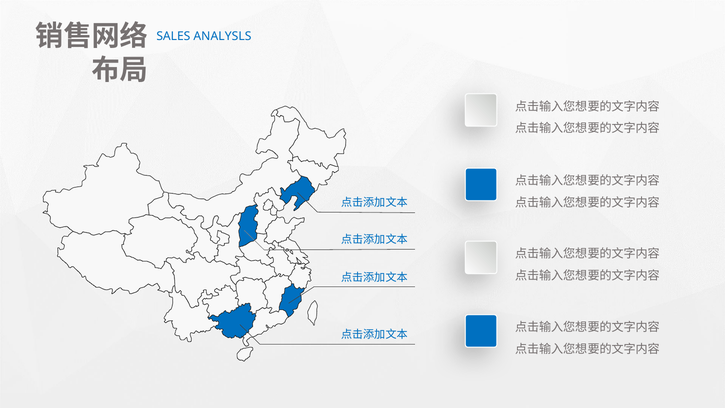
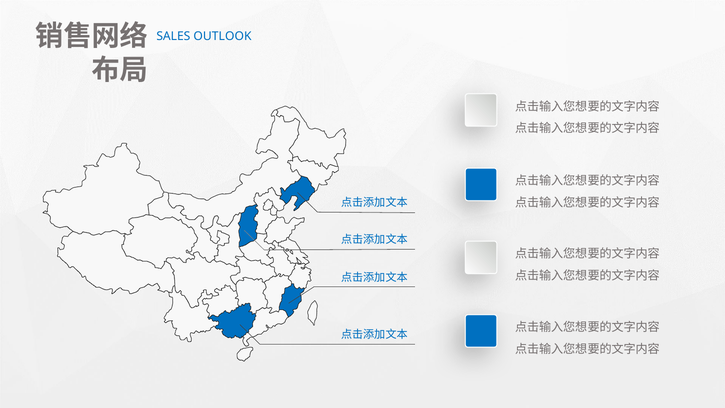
ANALYSLS: ANALYSLS -> OUTLOOK
